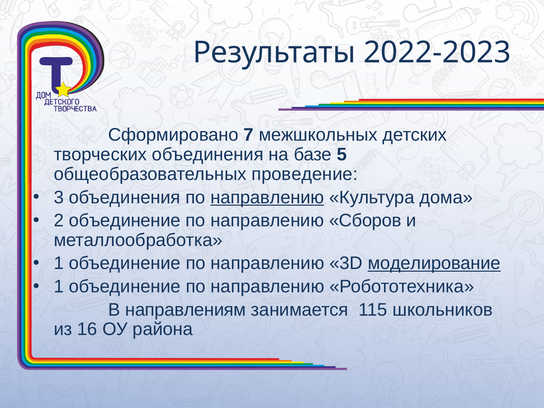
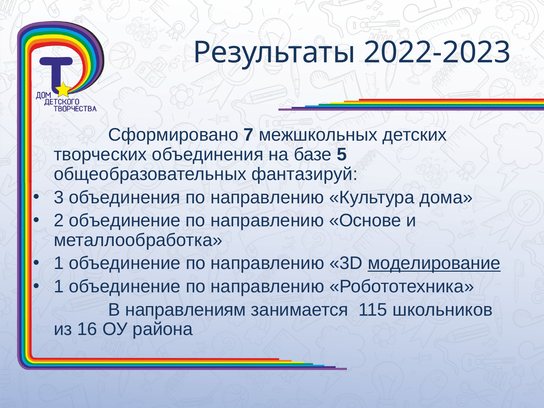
проведение: проведение -> фантазируй
направлению at (267, 197) underline: present -> none
Сборов: Сборов -> Основе
